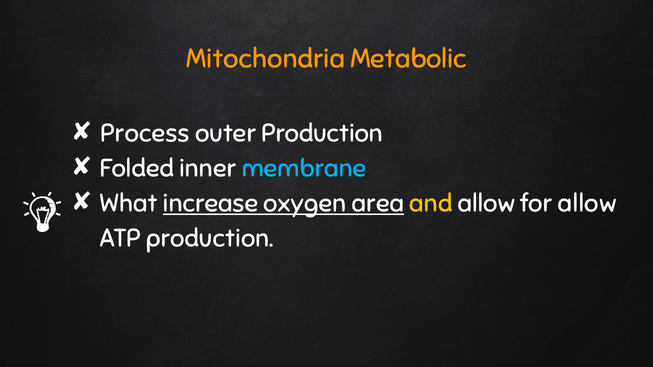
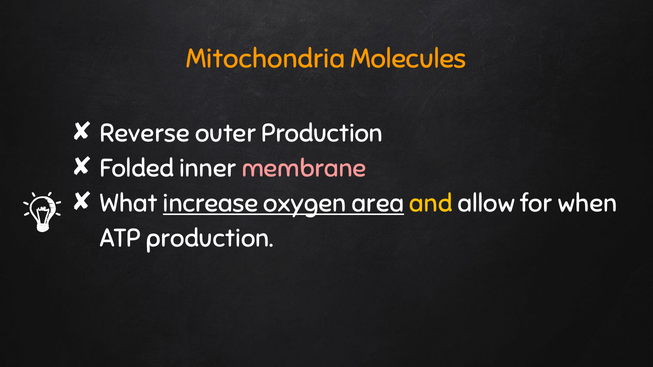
Metabolic: Metabolic -> Molecules
Process: Process -> Reverse
membrane colour: light blue -> pink
for allow: allow -> when
